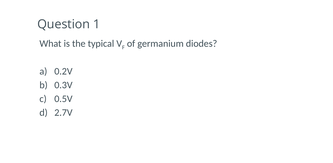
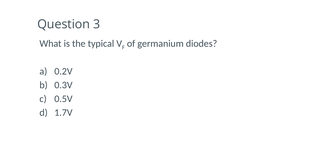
1: 1 -> 3
2.7V: 2.7V -> 1.7V
